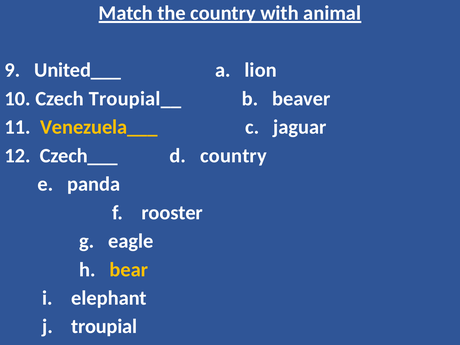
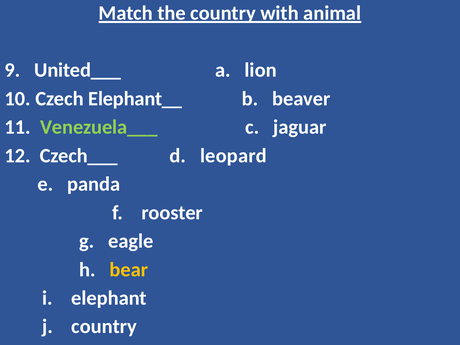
Troupial__: Troupial__ -> Elephant__
Venezuela___ colour: yellow -> light green
d country: country -> leopard
j troupial: troupial -> country
